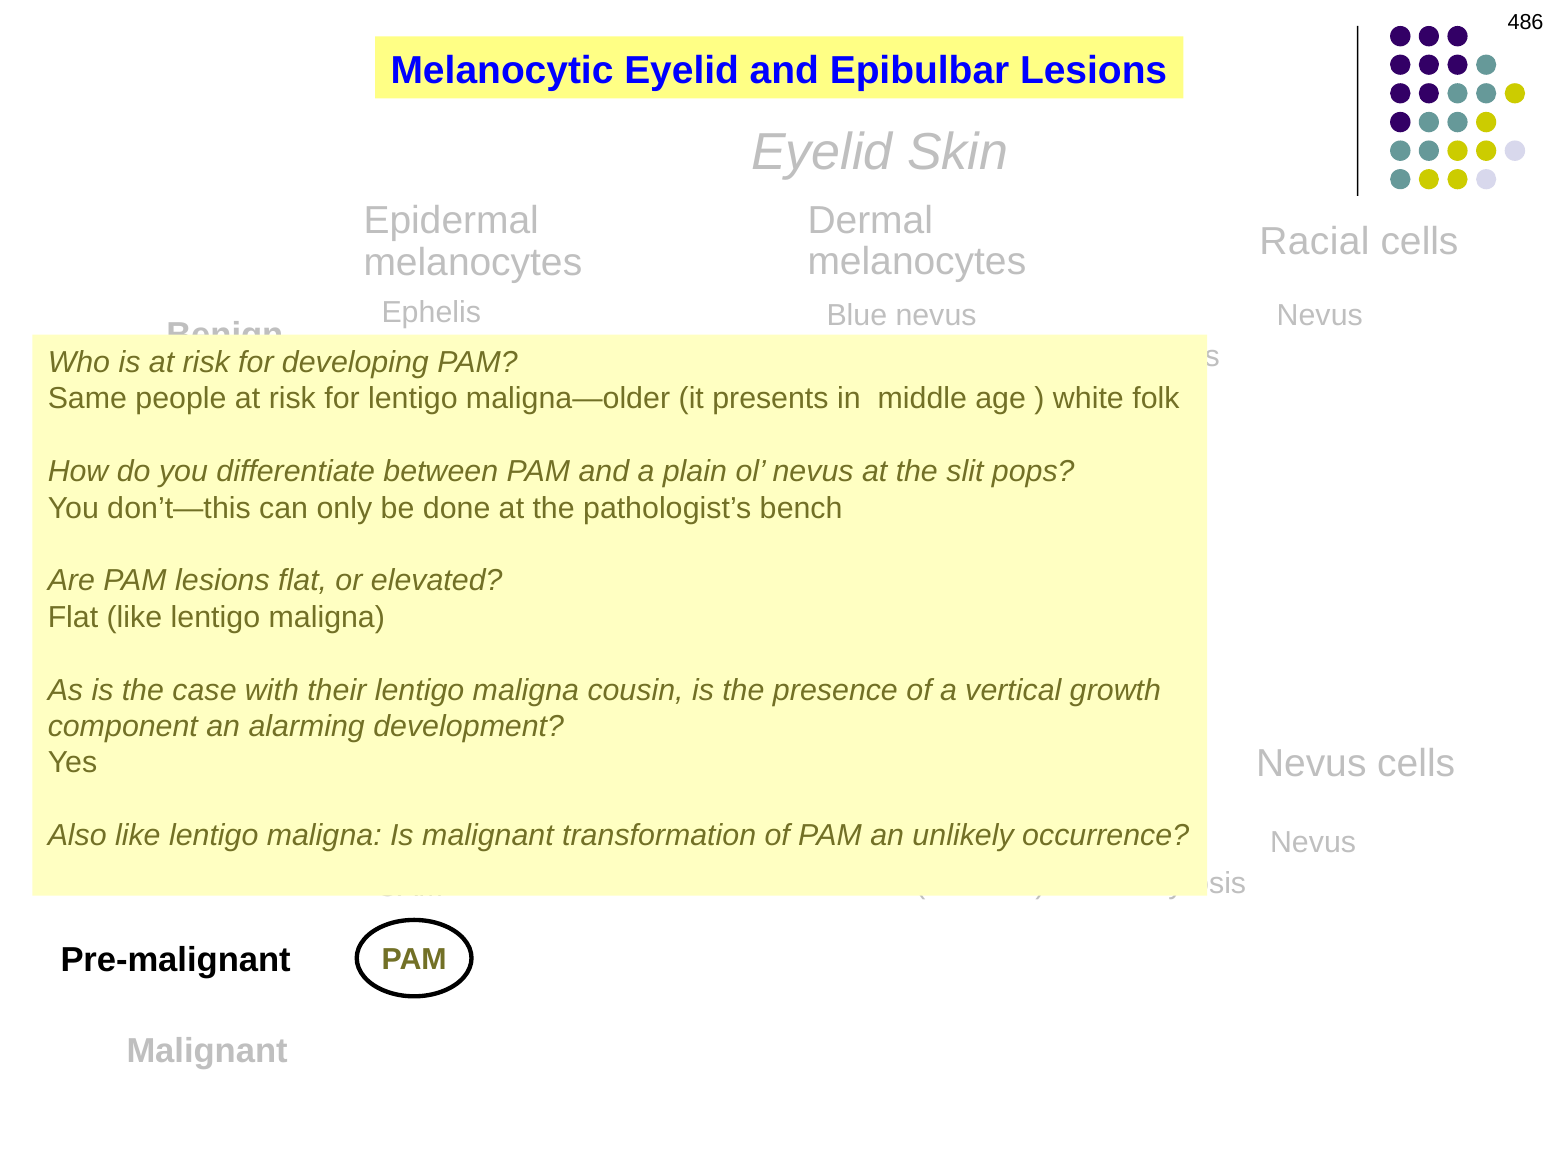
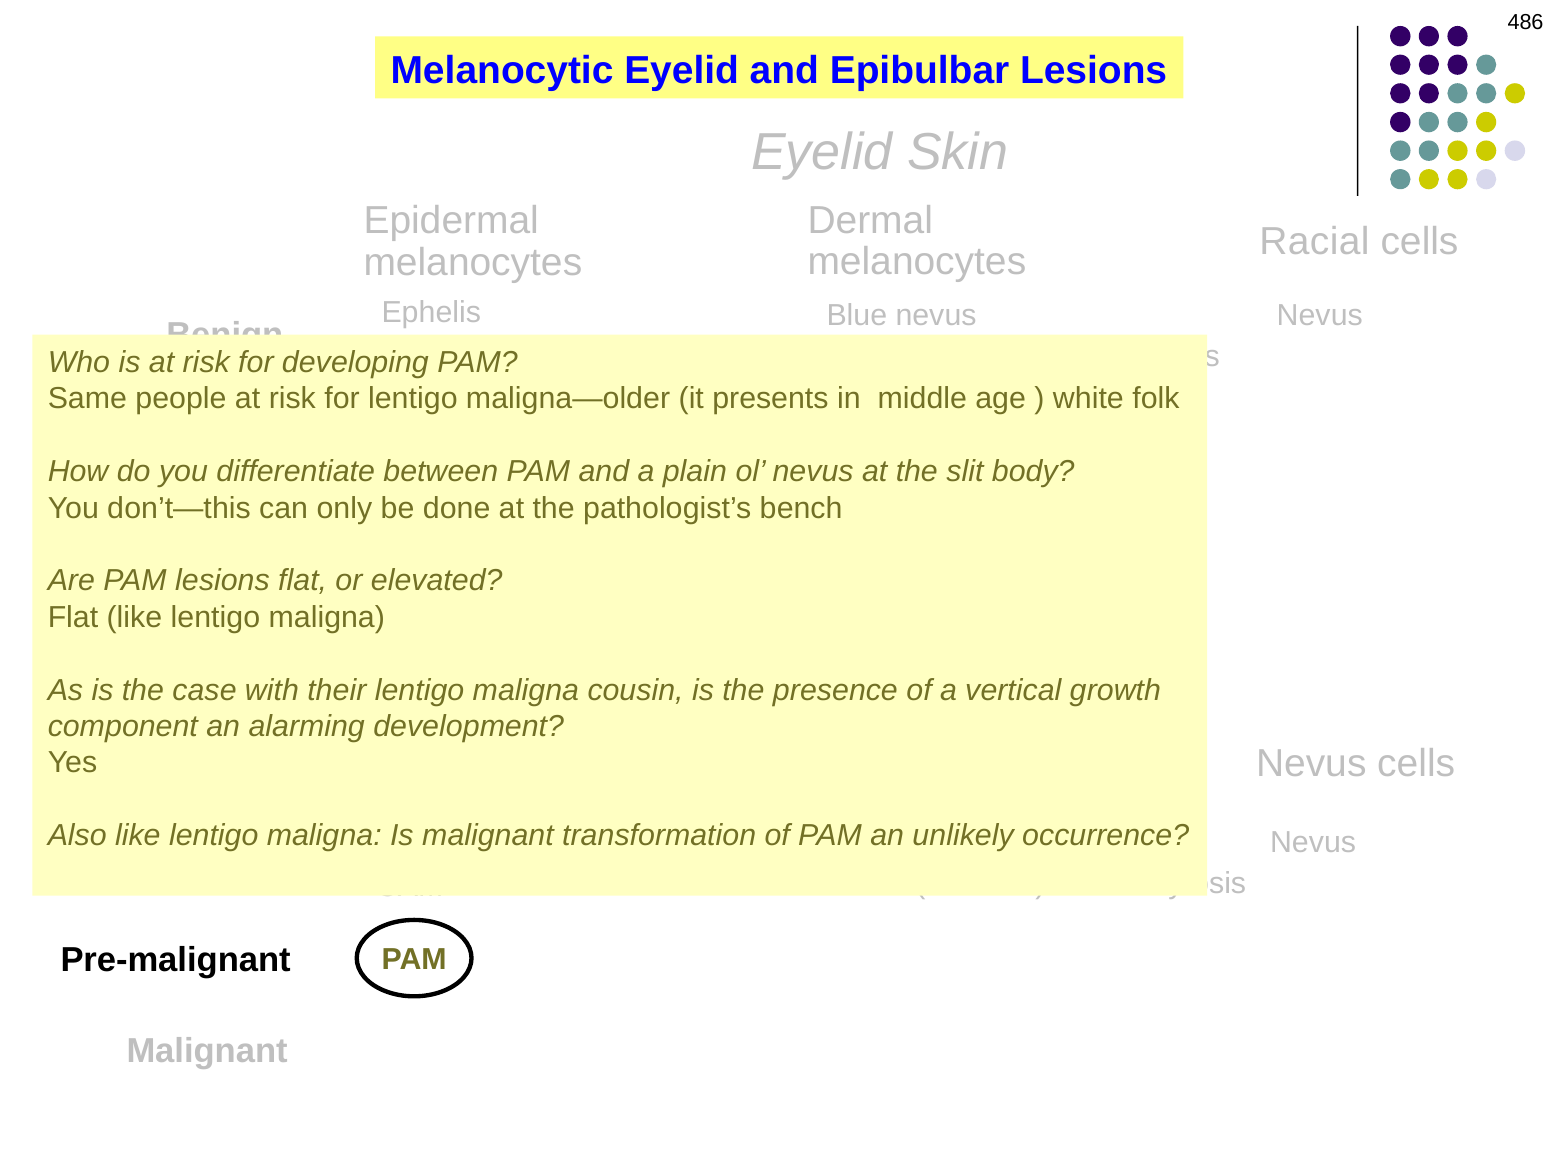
pops: pops -> body
